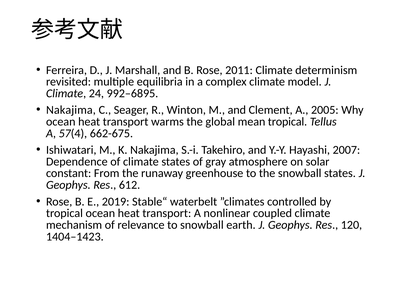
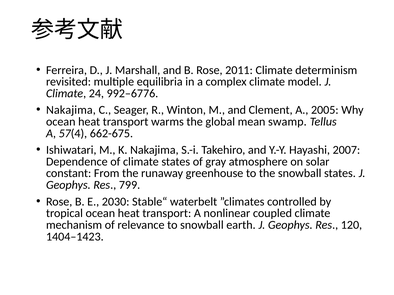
992–6895: 992–6895 -> 992–6776
mean tropical: tropical -> swamp
612: 612 -> 799
2019: 2019 -> 2030
